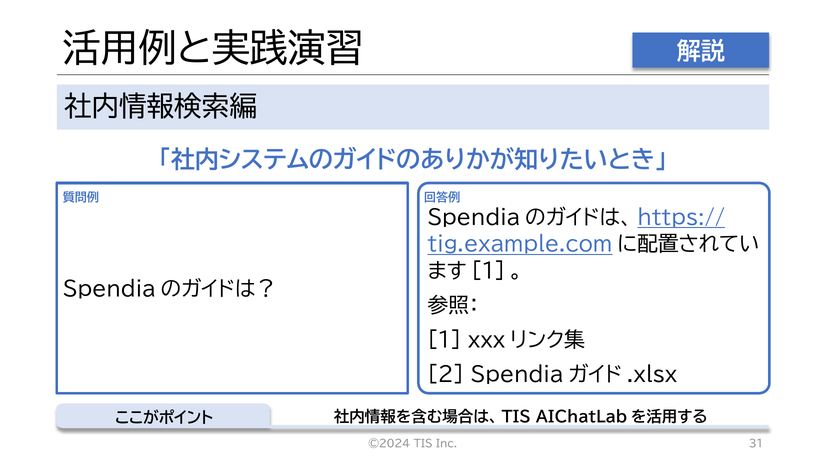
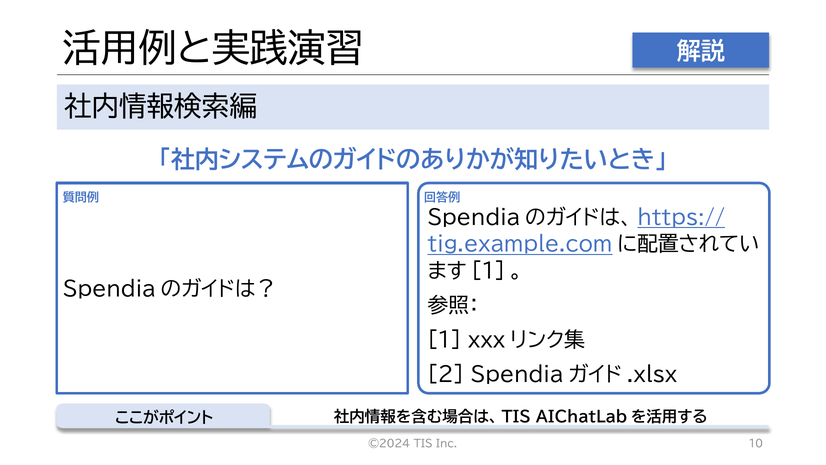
31: 31 -> 10
